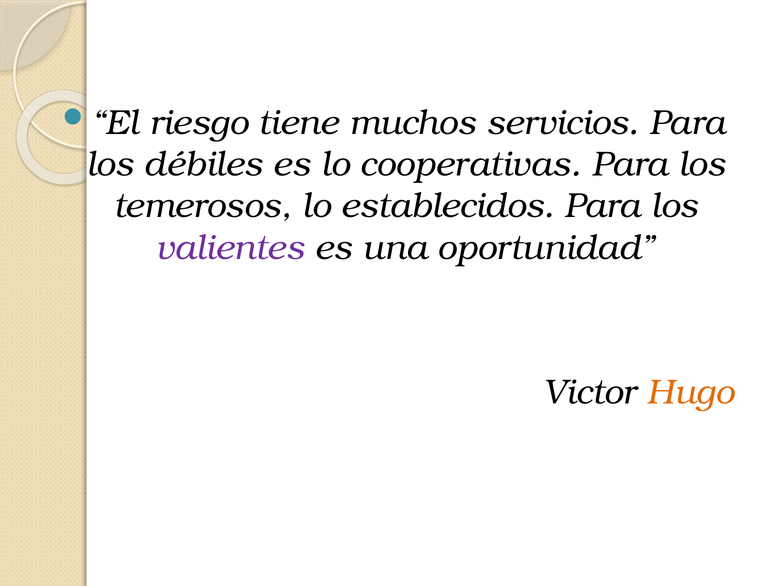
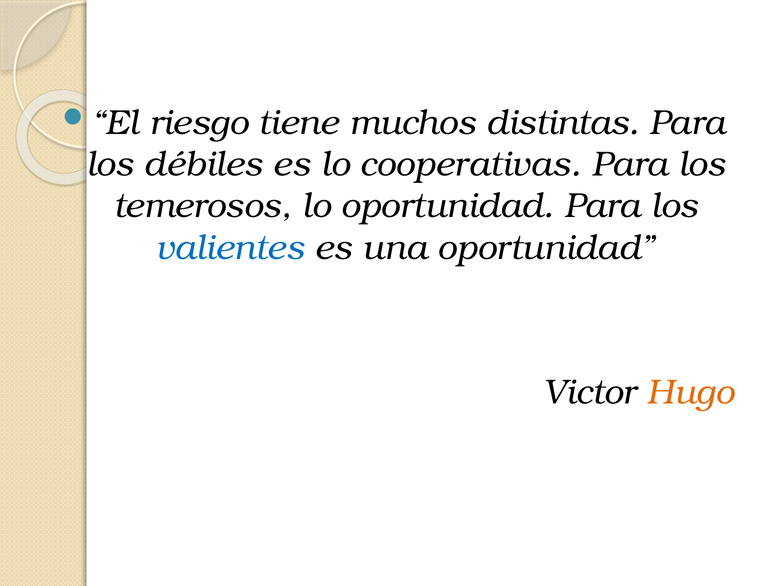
servicios: servicios -> distintas
lo establecidos: establecidos -> oportunidad
valientes colour: purple -> blue
